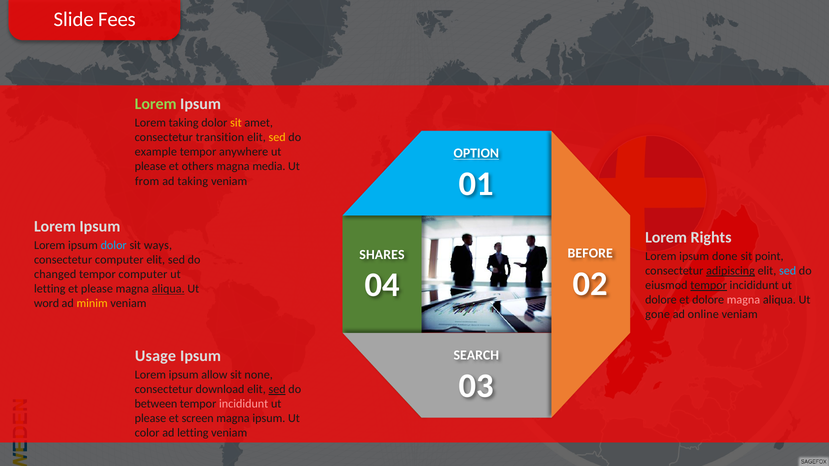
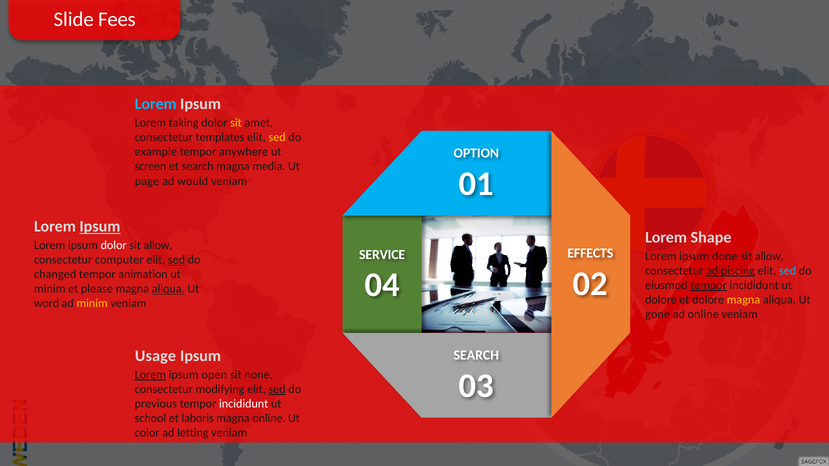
Lorem at (156, 104) colour: light green -> light blue
transition: transition -> templates
OPTION underline: present -> none
please at (150, 167): please -> screen
et others: others -> search
from: from -> page
ad taking: taking -> would
Ipsum at (100, 227) underline: none -> present
Rights: Rights -> Shape
dolor at (114, 246) colour: light blue -> white
ways at (158, 246): ways -> allow
BEFORE: BEFORE -> EFFECTS
SHARES: SHARES -> SERVICE
point at (769, 256): point -> allow
sed at (176, 260) underline: none -> present
tempor computer: computer -> animation
letting at (50, 289): letting -> minim
magna at (743, 300) colour: pink -> yellow
Lorem at (150, 375) underline: none -> present
allow: allow -> open
download: download -> modifying
between: between -> previous
incididunt at (244, 404) colour: pink -> white
please at (150, 419): please -> school
screen: screen -> laboris
magna ipsum: ipsum -> online
